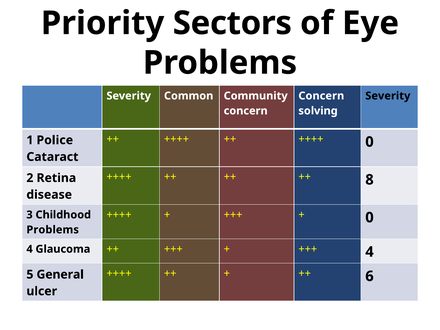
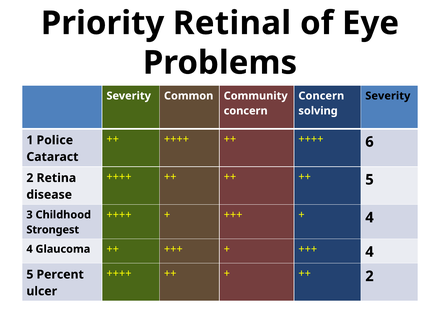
Sectors: Sectors -> Retinal
0 at (369, 142): 0 -> 6
8 at (369, 180): 8 -> 5
0 at (369, 218): 0 -> 4
Problems at (53, 230): Problems -> Strongest
6 at (369, 276): 6 -> 2
General: General -> Percent
